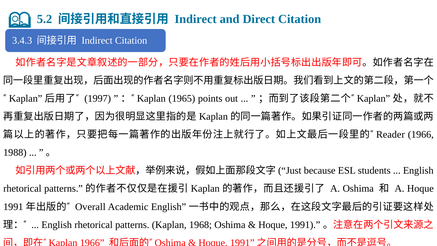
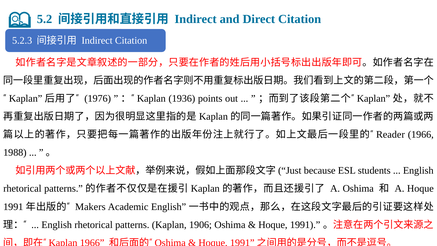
3.4.3: 3.4.3 -> 5.2.3
1997: 1997 -> 1976
1965: 1965 -> 1936
Overall: Overall -> Makers
1968: 1968 -> 1906
